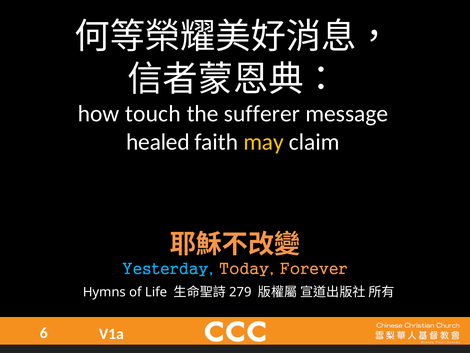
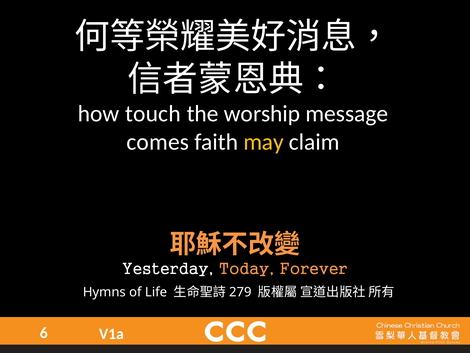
sufferer: sufferer -> worship
healed: healed -> comes
Yesterday colour: light blue -> white
